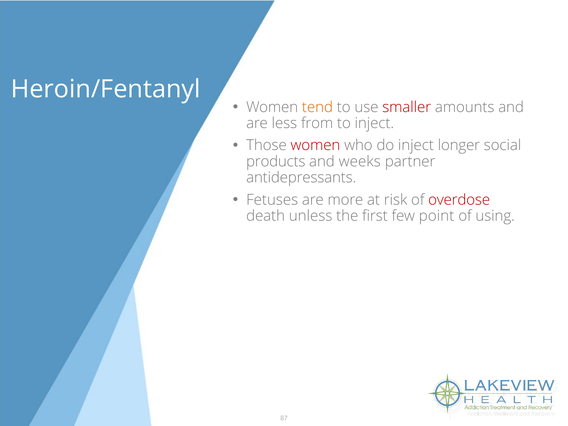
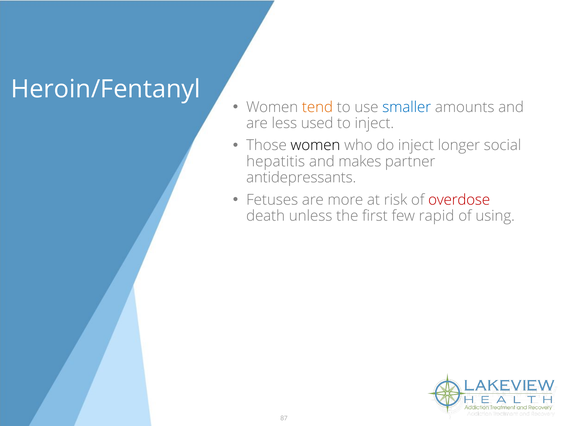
smaller colour: red -> blue
from: from -> used
women at (315, 145) colour: red -> black
products: products -> hepatitis
weeks: weeks -> makes
point: point -> rapid
